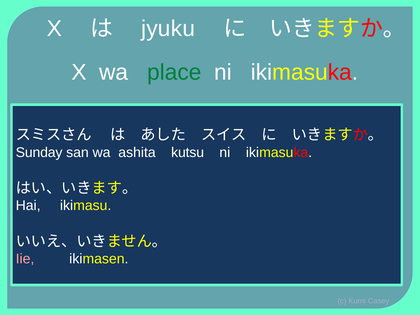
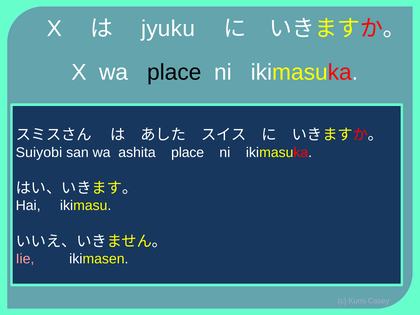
place at (174, 72) colour: green -> black
Sunday: Sunday -> Suiyobi
ashita kutsu: kutsu -> place
